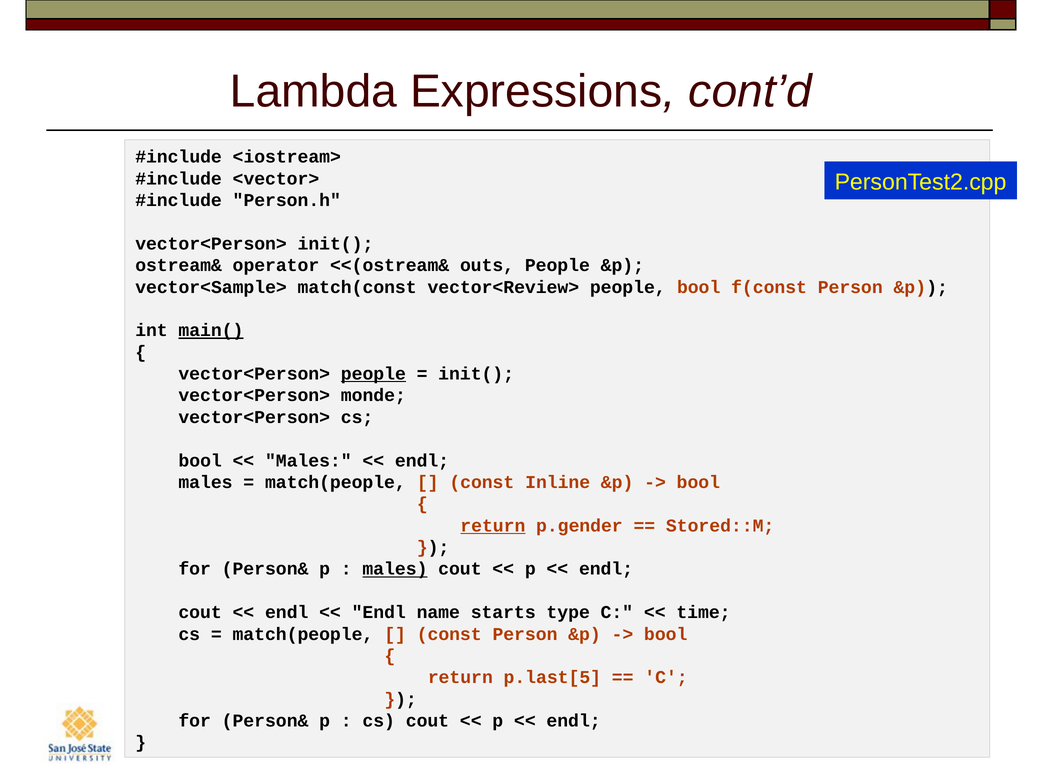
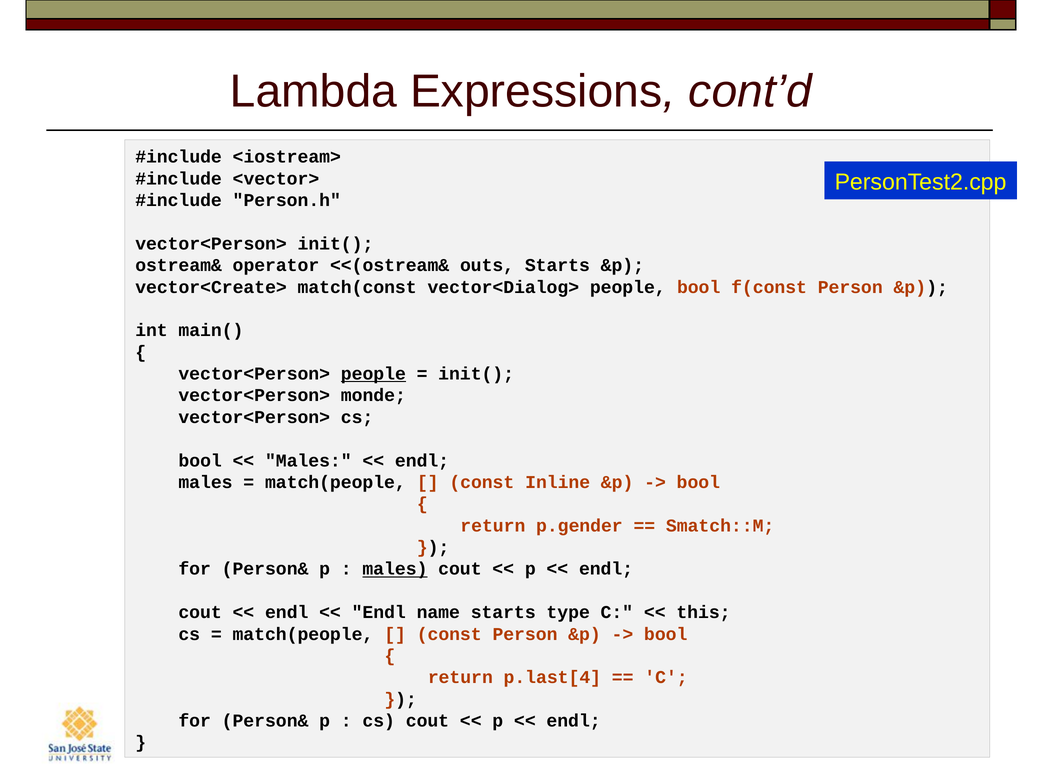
outs People: People -> Starts
vector<Sample>: vector<Sample> -> vector<Create>
vector<Review>: vector<Review> -> vector<Dialog>
main( underline: present -> none
return at (493, 526) underline: present -> none
Stored::M: Stored::M -> Smatch::M
time: time -> this
p.last[5: p.last[5 -> p.last[4
